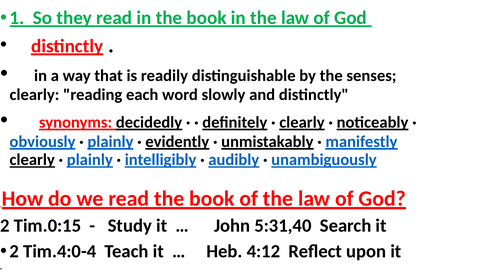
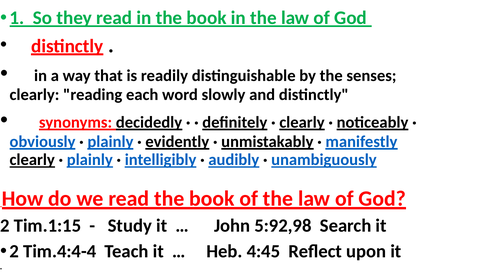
Tim.0:15: Tim.0:15 -> Tim.1:15
5:31,40: 5:31,40 -> 5:92,98
Tim.4:0-4: Tim.4:0-4 -> Tim.4:4-4
4:12: 4:12 -> 4:45
